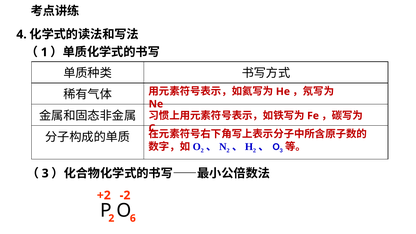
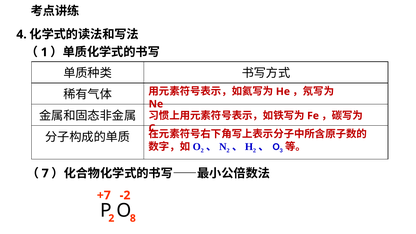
3 at (45, 173): 3 -> 7
+2: +2 -> +7
6: 6 -> 8
